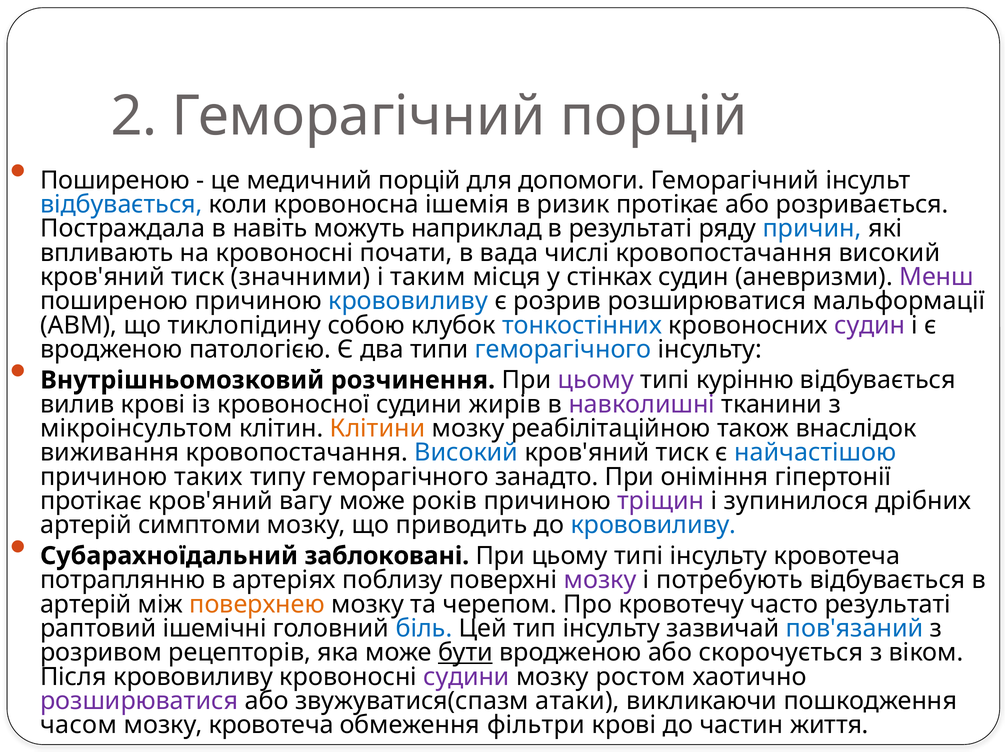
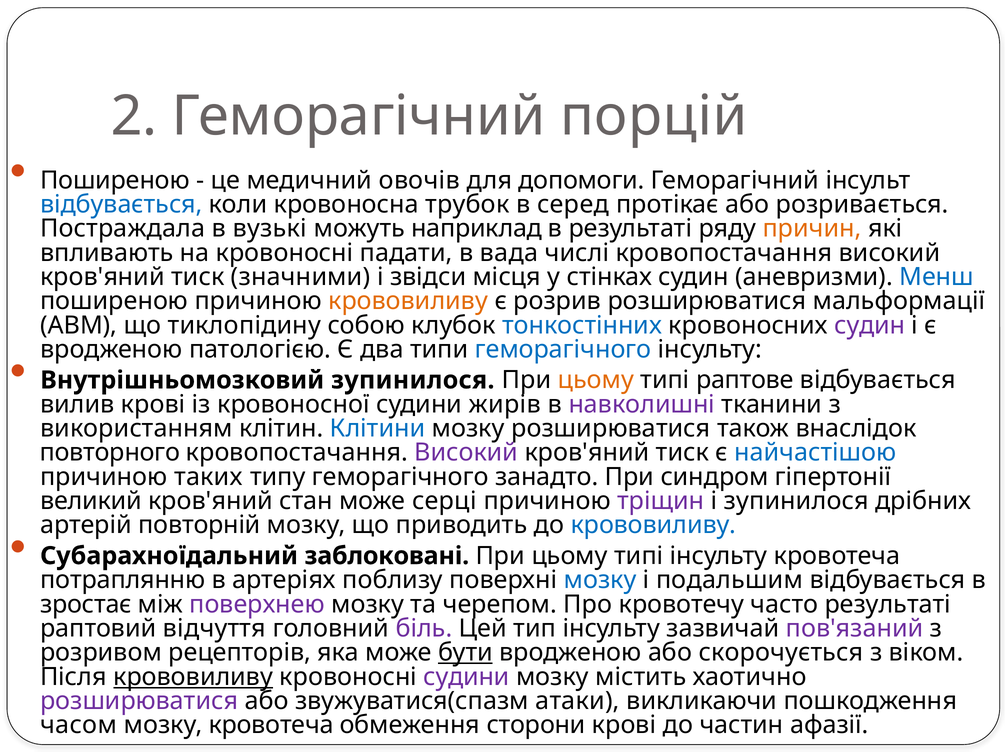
медичний порцій: порцій -> овочів
ішемія: ішемія -> трубок
ризик: ризик -> серед
навіть: навіть -> вузькі
причин colour: blue -> orange
почати: почати -> падати
таким: таким -> звідси
Менш colour: purple -> blue
крововиливу at (408, 301) colour: blue -> orange
Внутрішньомозковий розчинення: розчинення -> зупинилося
цьому at (596, 380) colour: purple -> orange
курінню: курінню -> раптове
мікроінсультом: мікроінсультом -> використанням
Клітини colour: orange -> blue
мозку реабілітаційною: реабілітаційною -> розширюватися
виживання: виживання -> повторного
Високий at (466, 453) colour: blue -> purple
оніміння: оніміння -> синдром
протікає at (91, 501): протікає -> великий
вагу: вагу -> стан
років: років -> серці
симптоми: симптоми -> повторній
мозку at (600, 580) colour: purple -> blue
потребують: потребують -> подальшим
артерій at (86, 604): артерій -> зростає
поверхнею colour: orange -> purple
ішемічні: ішемічні -> відчуття
біль colour: blue -> purple
пов'язаний colour: blue -> purple
крововиливу at (193, 677) underline: none -> present
ростом: ростом -> містить
фільтри: фільтри -> сторони
життя: життя -> афазії
